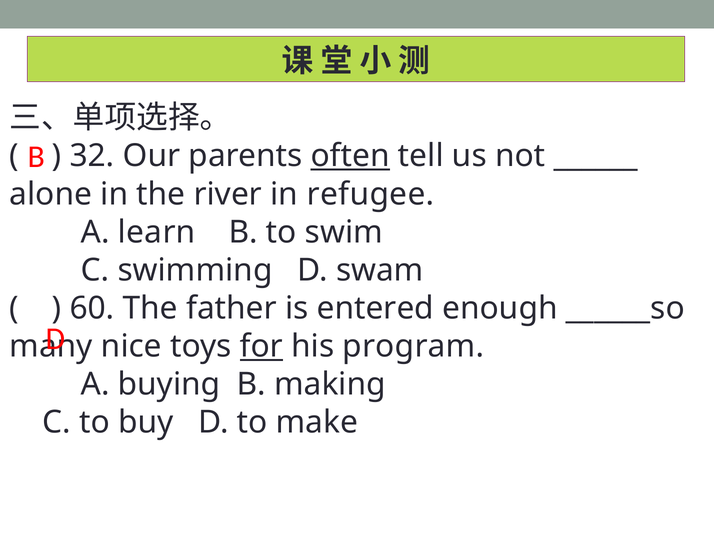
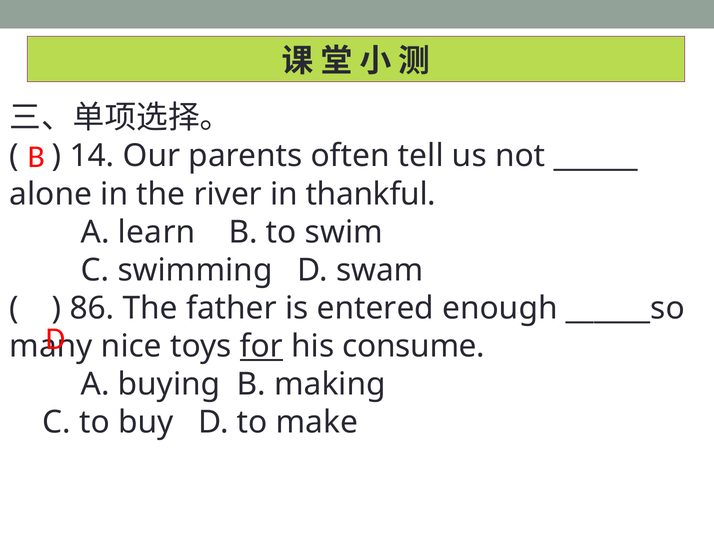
32: 32 -> 14
often underline: present -> none
refugee: refugee -> thankful
60: 60 -> 86
program: program -> consume
